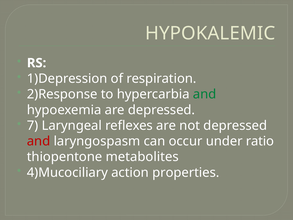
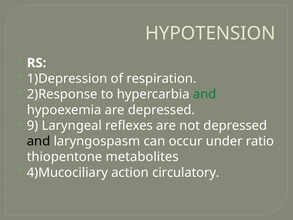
HYPOKALEMIC: HYPOKALEMIC -> HYPOTENSION
7: 7 -> 9
and at (39, 141) colour: red -> black
properties: properties -> circulatory
